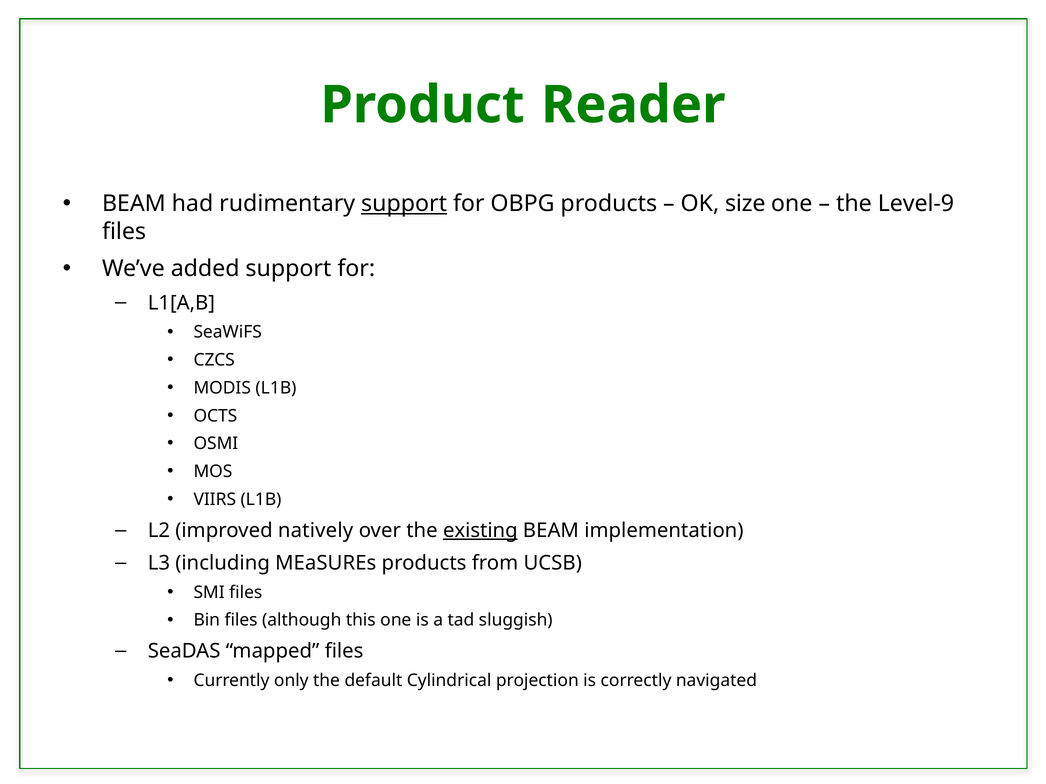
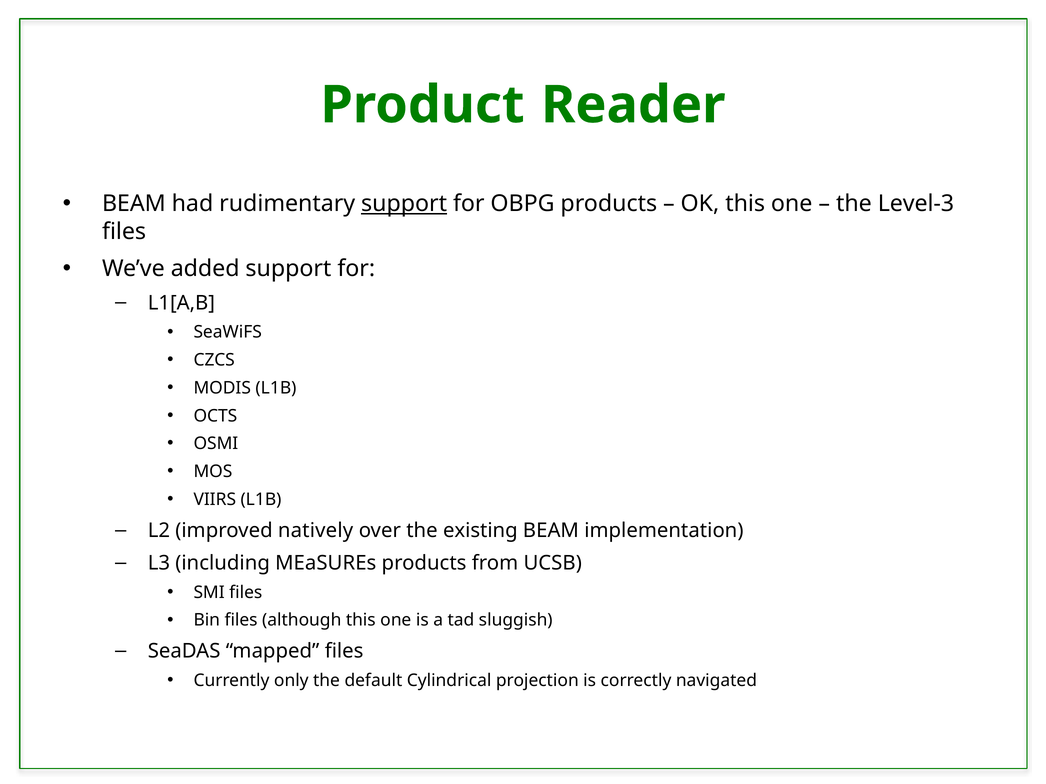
OK size: size -> this
Level-9: Level-9 -> Level-3
existing underline: present -> none
